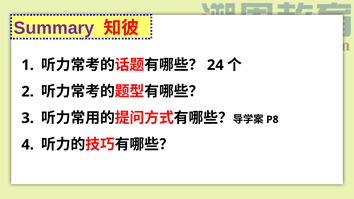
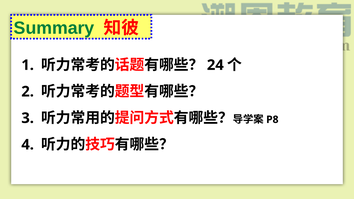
Summary colour: purple -> green
